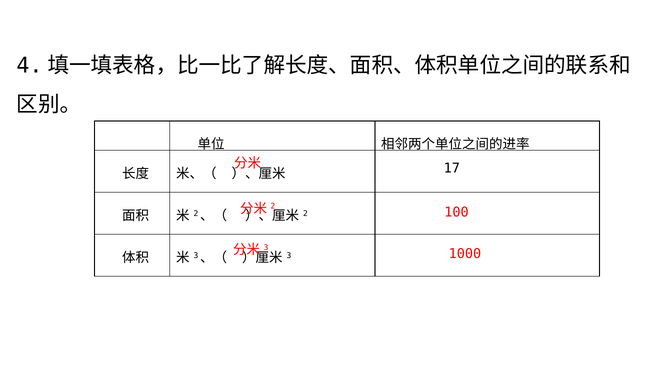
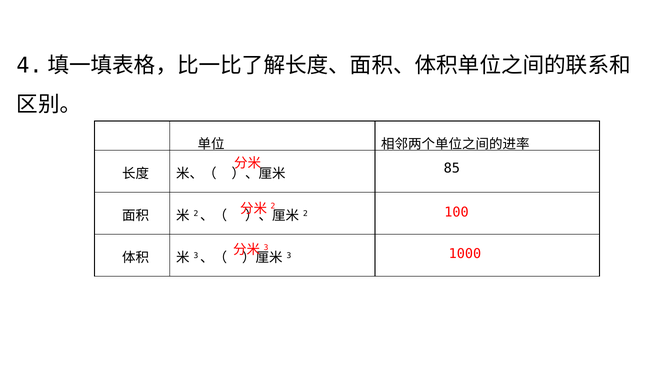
17: 17 -> 85
